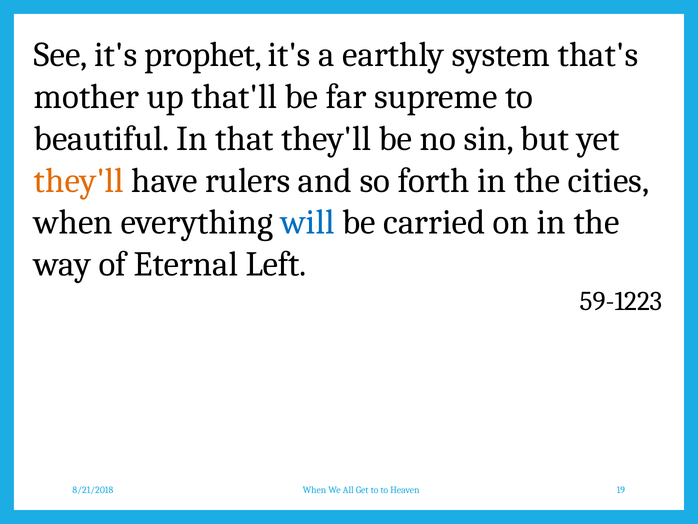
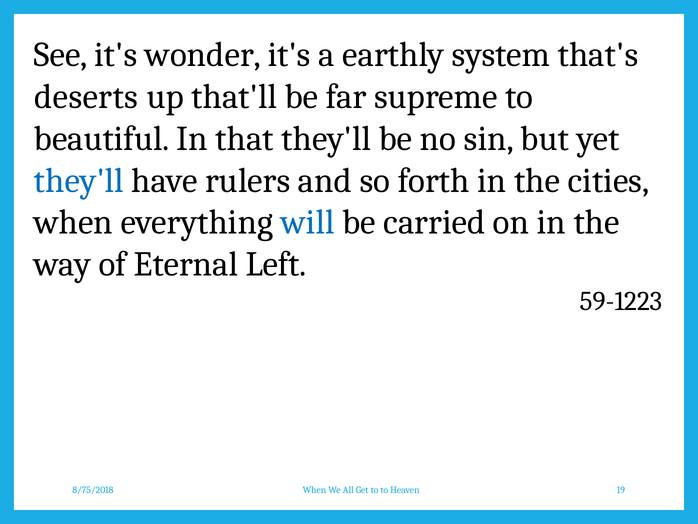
prophet: prophet -> wonder
mother: mother -> deserts
they'll at (79, 180) colour: orange -> blue
8/21/2018: 8/21/2018 -> 8/75/2018
